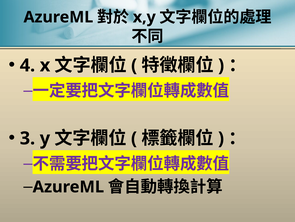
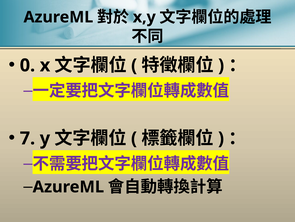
4: 4 -> 0
3: 3 -> 7
